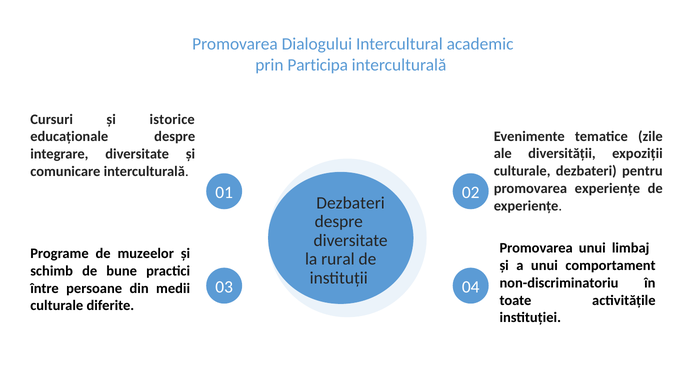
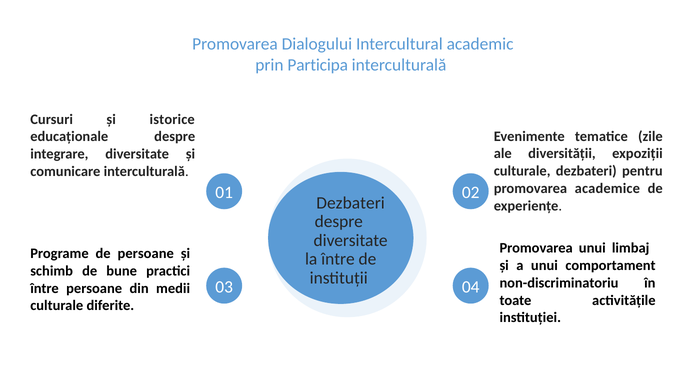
promovarea experiențe: experiențe -> academice
de muzeelor: muzeelor -> persoane
la rural: rural -> între
